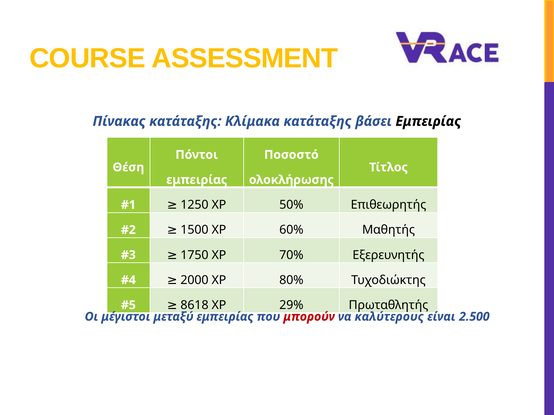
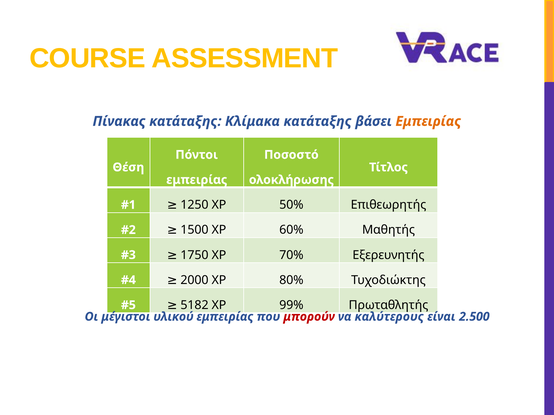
Εμπειρίας at (428, 121) colour: black -> orange
8618: 8618 -> 5182
29%: 29% -> 99%
μεταξύ: μεταξύ -> υλικού
